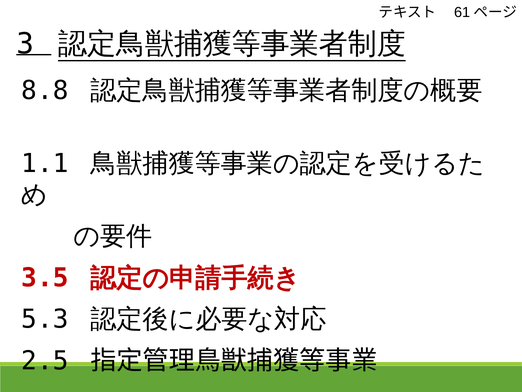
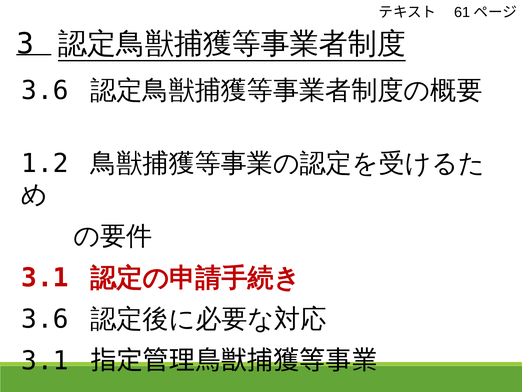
8.8 at (45, 90): 8.8 -> 3.6
1.1: 1.1 -> 1.2
3.5 at (45, 277): 3.5 -> 3.1
5.3 at (45, 319): 5.3 -> 3.6
2.5 at (45, 360): 2.5 -> 3.1
